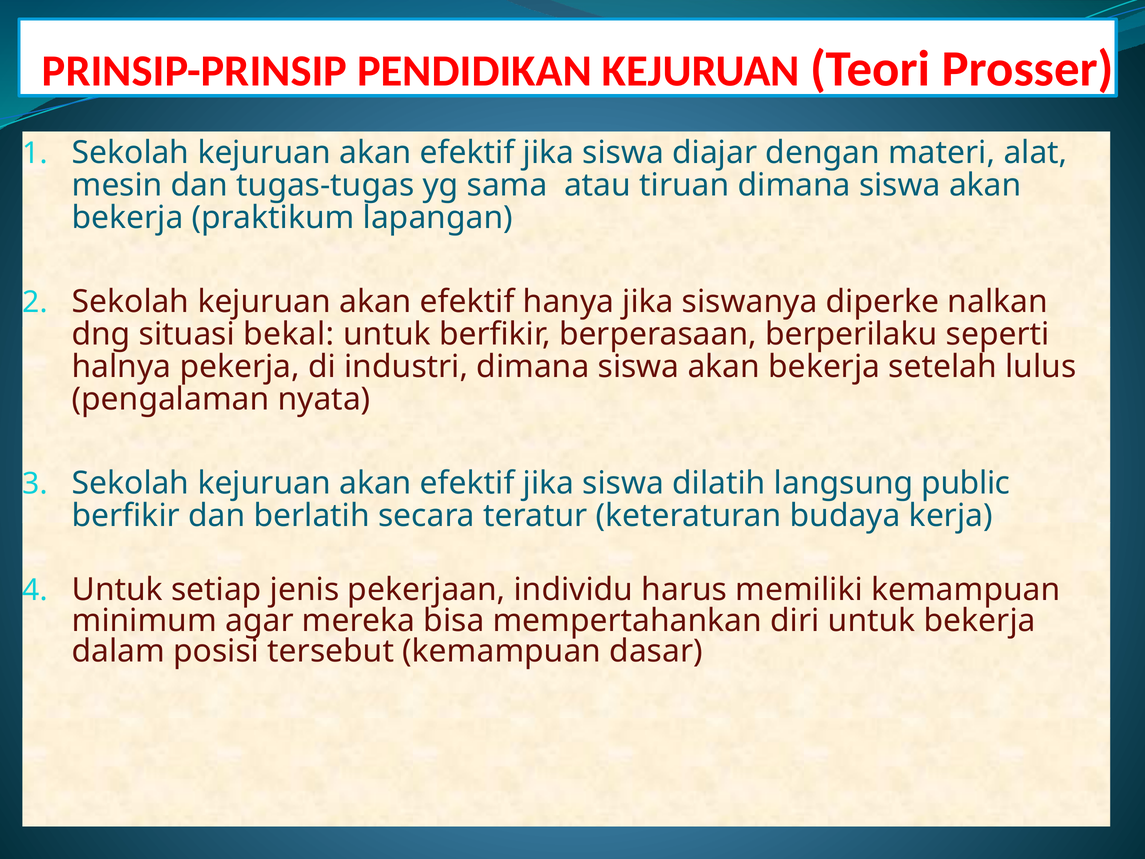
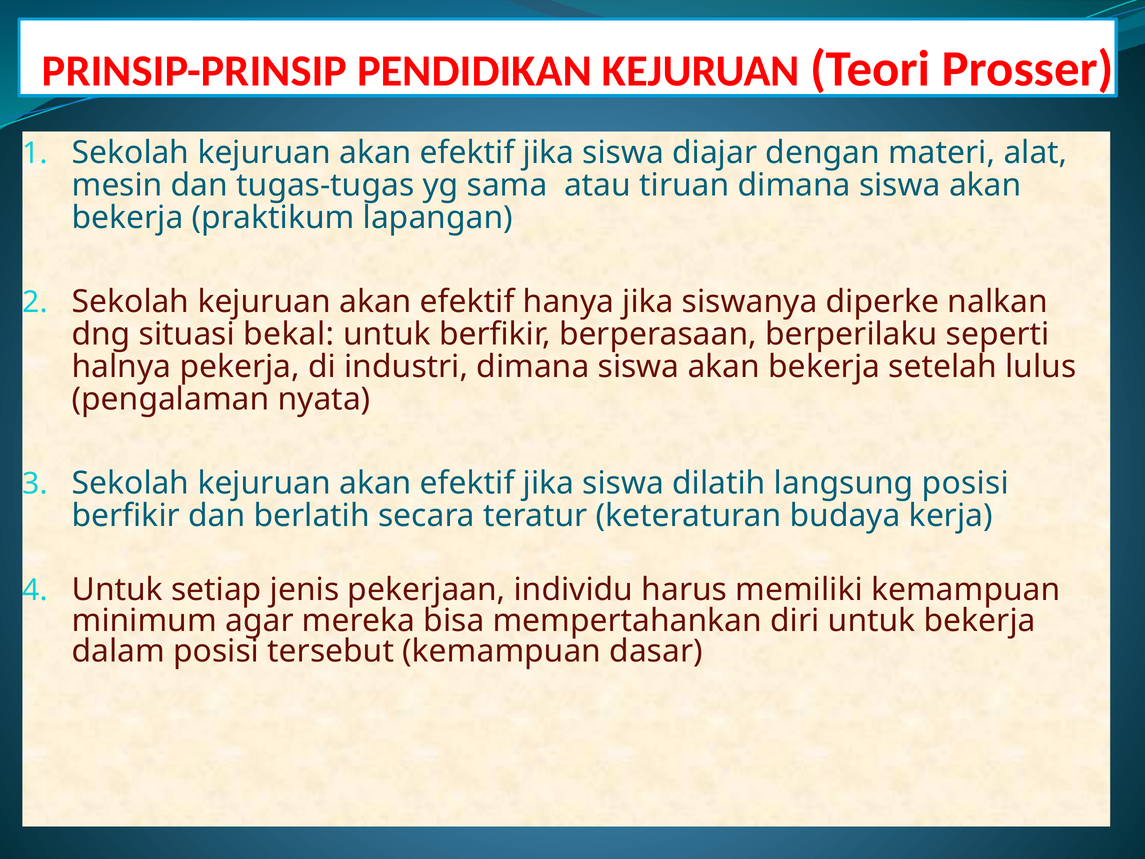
langsung public: public -> posisi
